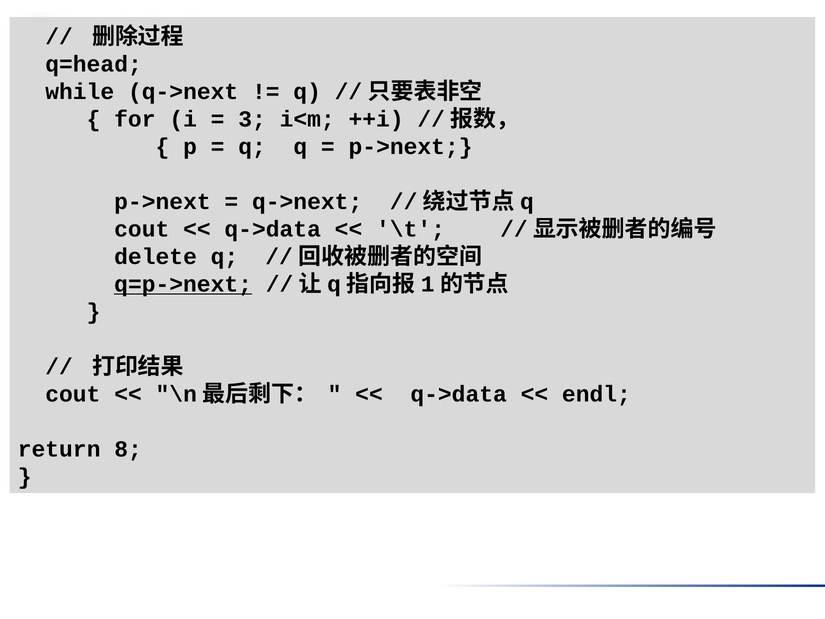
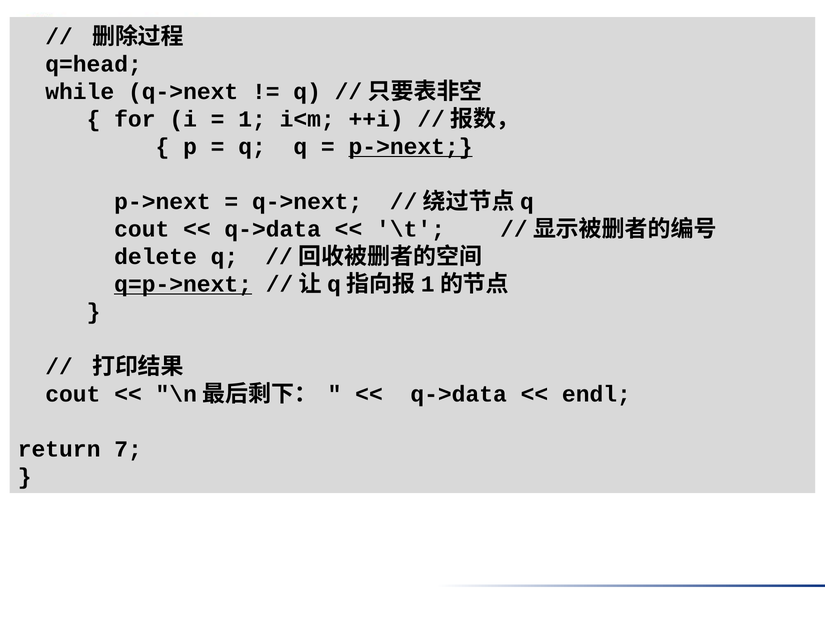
3: 3 -> 1
p->next at (411, 147) underline: none -> present
8: 8 -> 7
